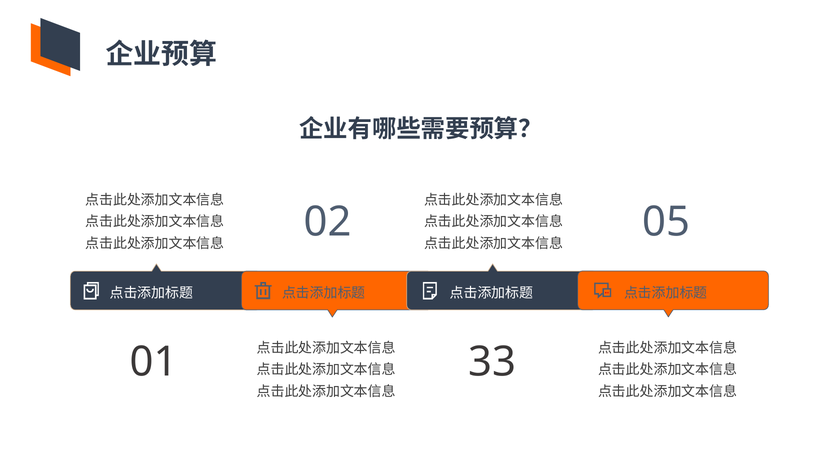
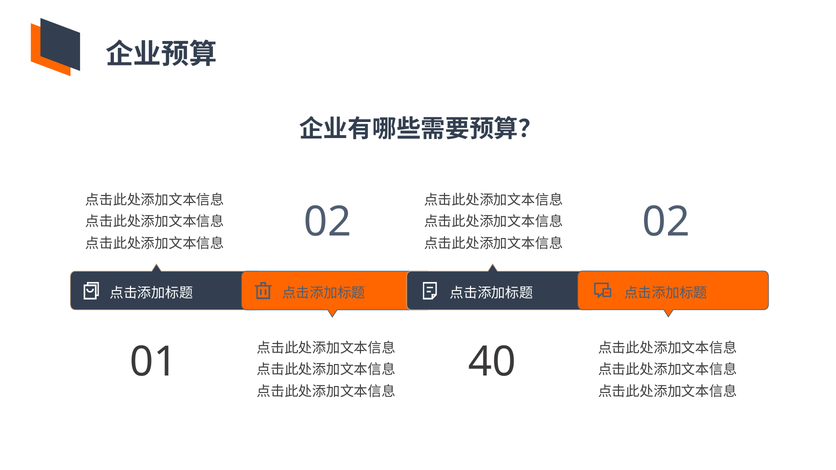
02 05: 05 -> 02
33: 33 -> 40
